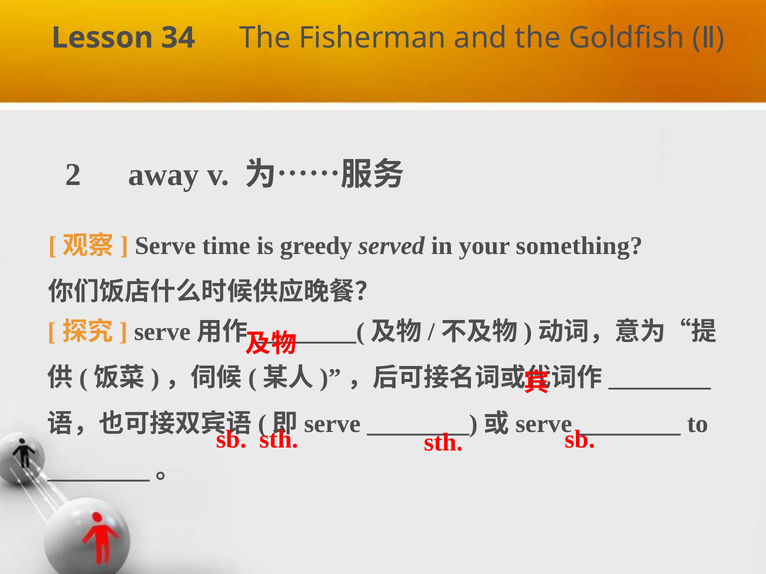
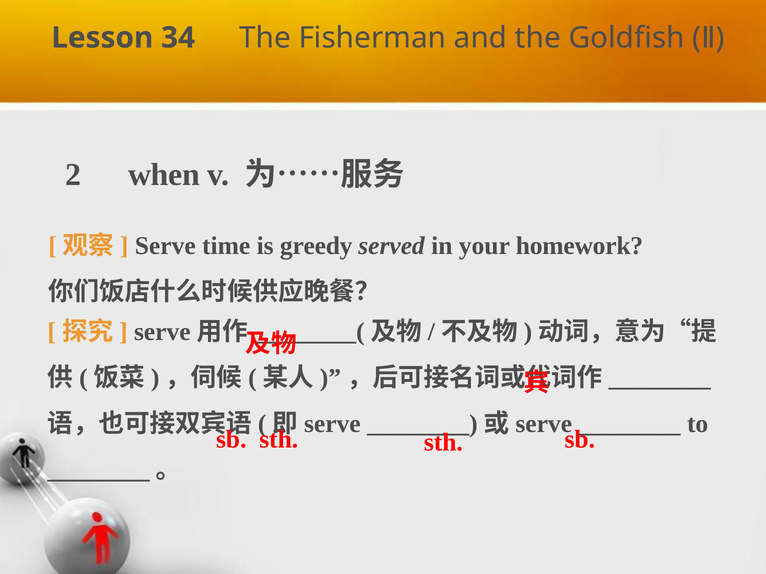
away: away -> when
something: something -> homework
